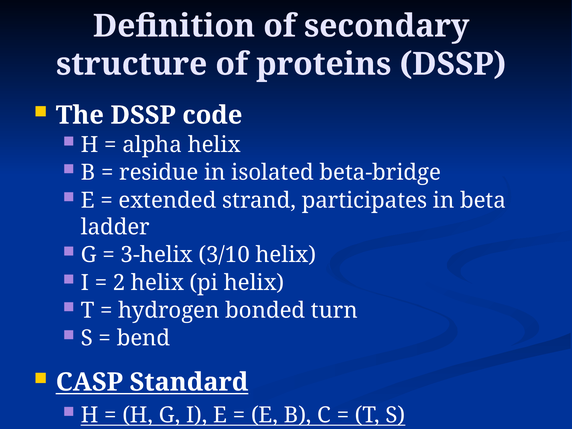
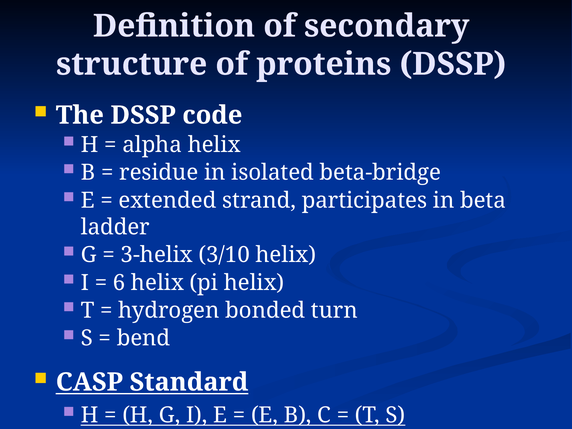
2: 2 -> 6
